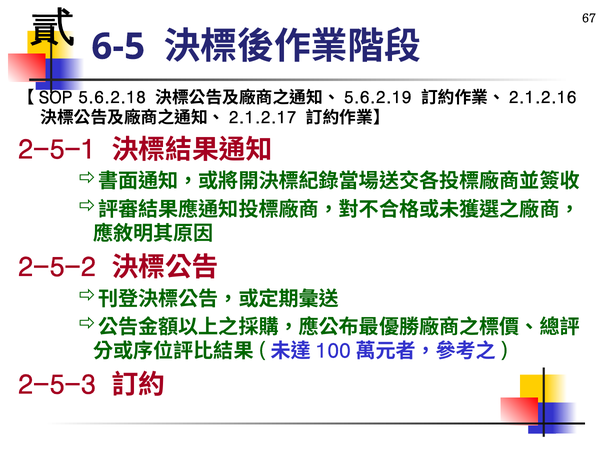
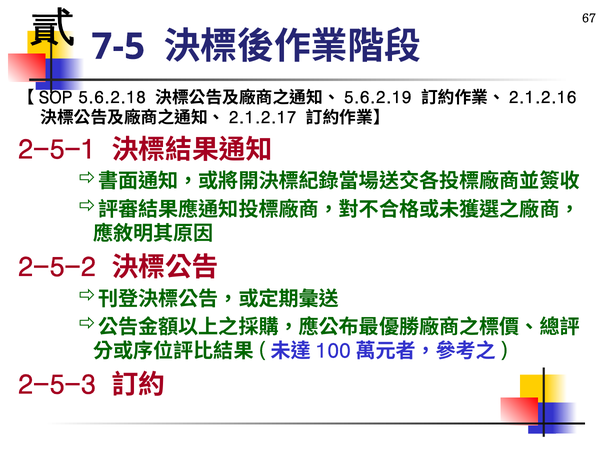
6-5: 6-5 -> 7-5
